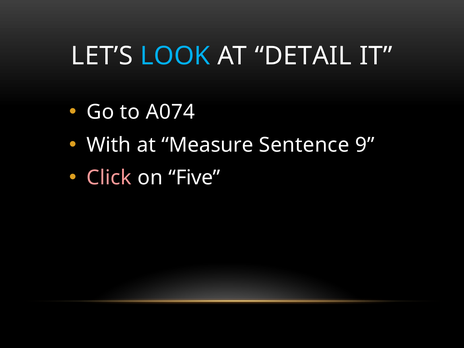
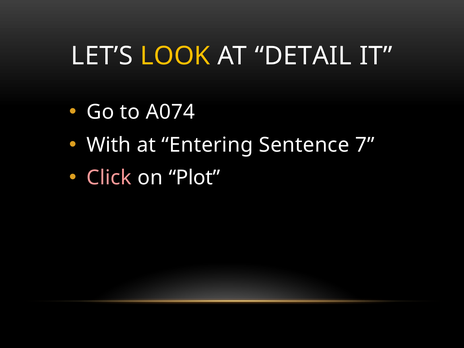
LOOK colour: light blue -> yellow
Measure: Measure -> Entering
9: 9 -> 7
Five: Five -> Plot
